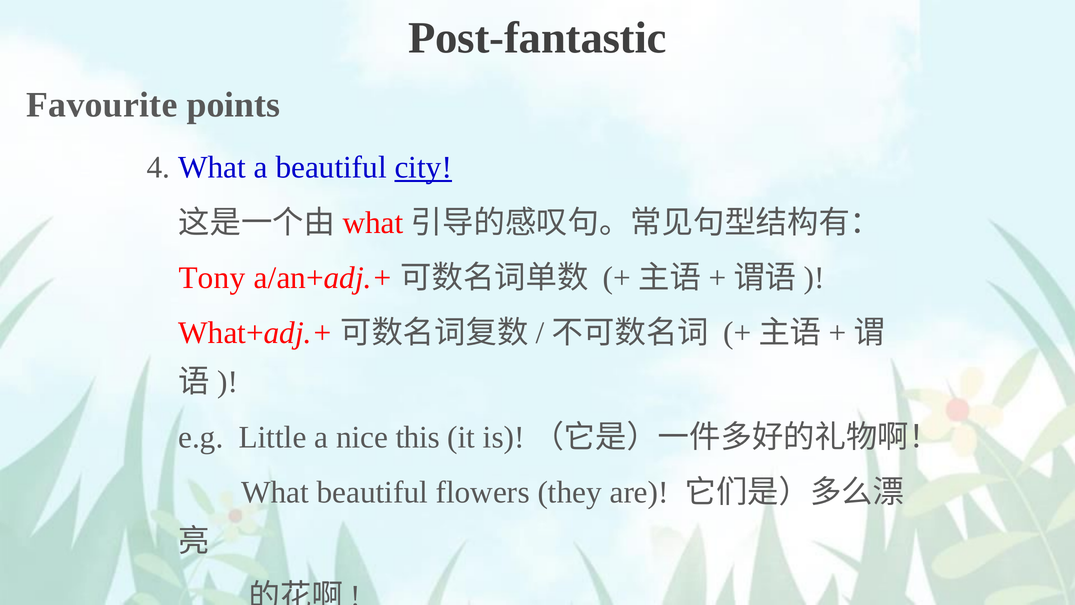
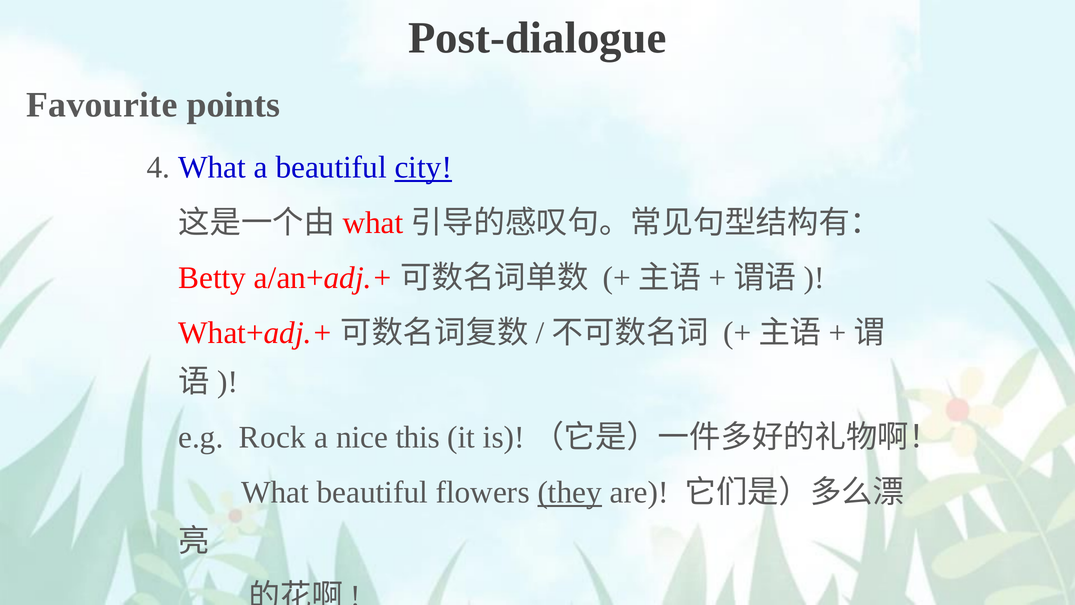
Post-fantastic: Post-fantastic -> Post-dialogue
Tony: Tony -> Betty
Little: Little -> Rock
they underline: none -> present
